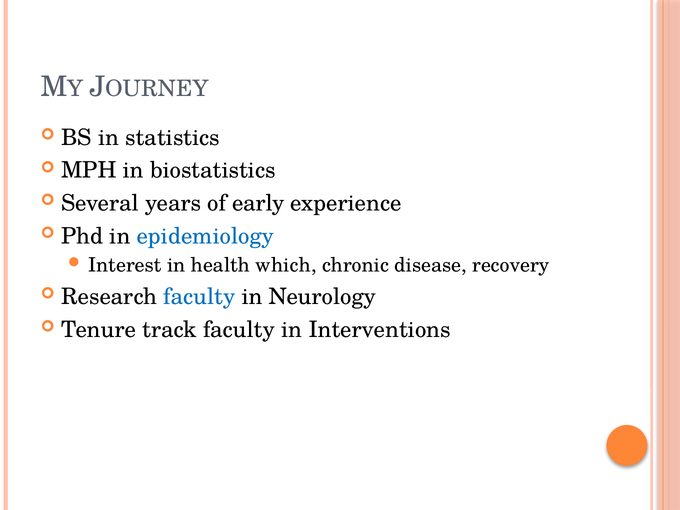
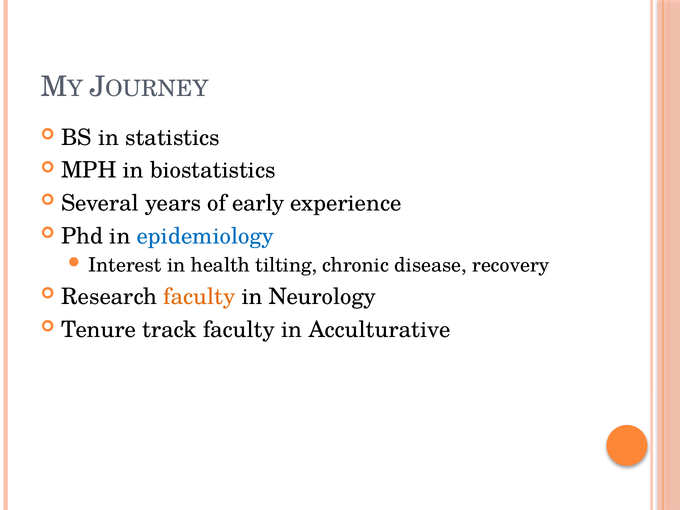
which: which -> tilting
faculty at (199, 297) colour: blue -> orange
Interventions: Interventions -> Acculturative
